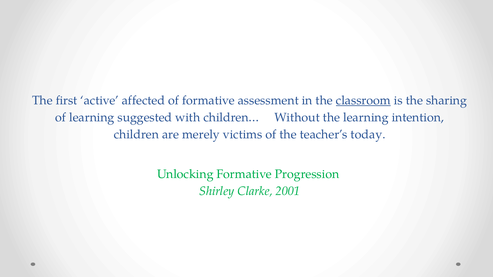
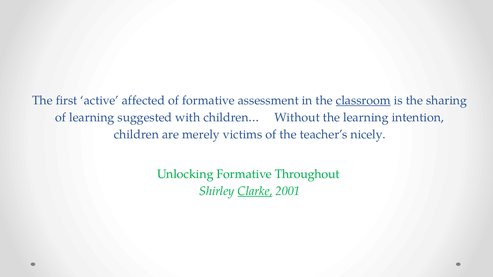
today: today -> nicely
Progression: Progression -> Throughout
Clarke underline: none -> present
